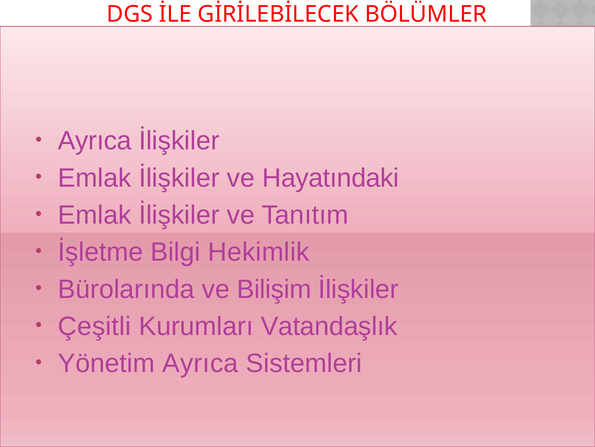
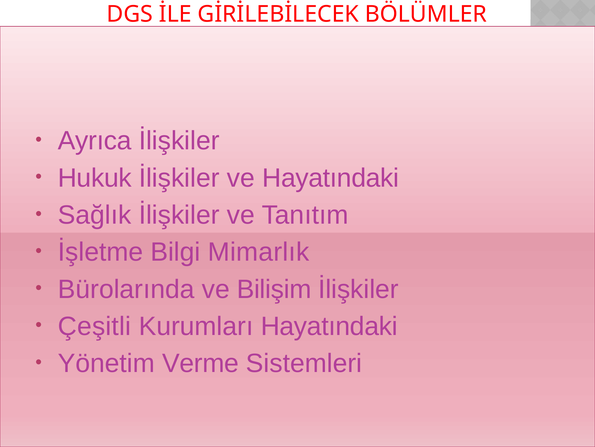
Emlak at (95, 178): Emlak -> Hukuk
Emlak at (95, 215): Emlak -> Sağlık
Hekimlik: Hekimlik -> Mimarlık
Kurumları Vatandaşlık: Vatandaşlık -> Hayatındaki
Yönetim Ayrıca: Ayrıca -> Verme
